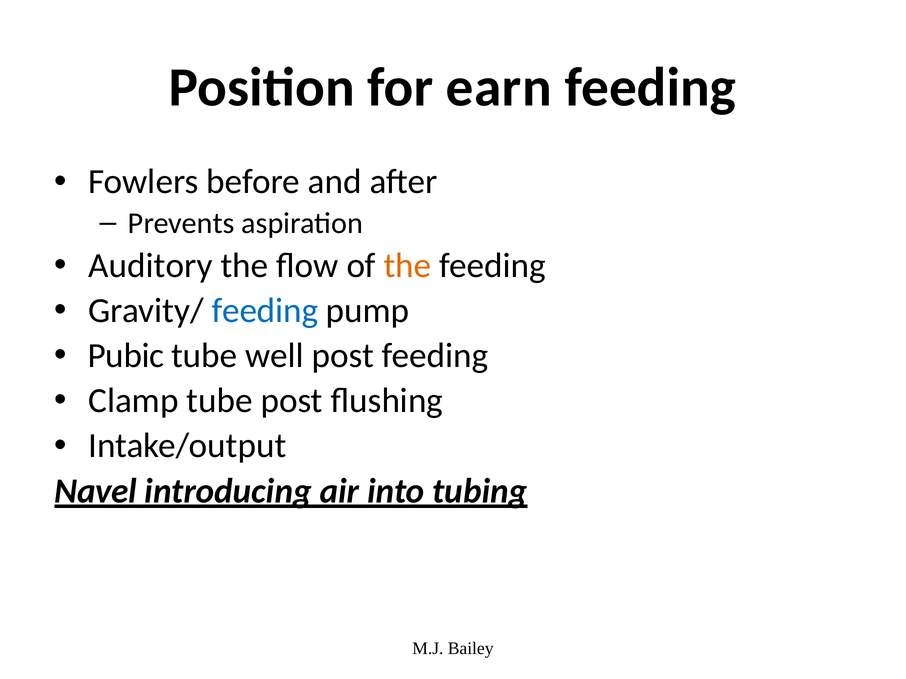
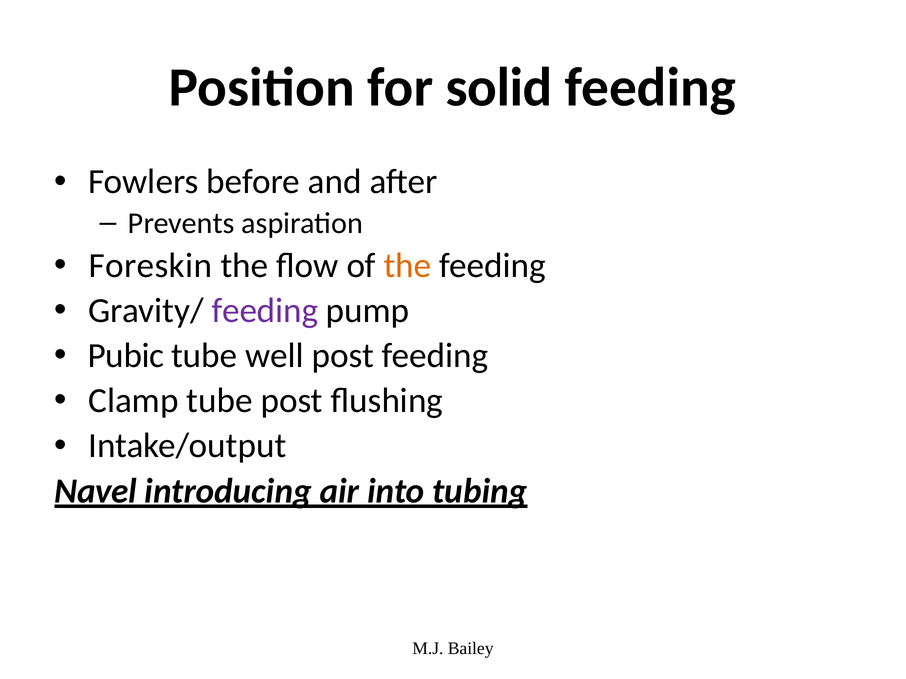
earn: earn -> solid
Auditory: Auditory -> Foreskin
feeding at (265, 311) colour: blue -> purple
